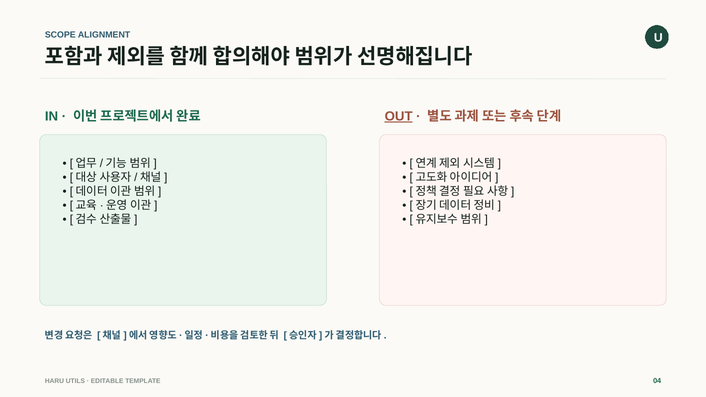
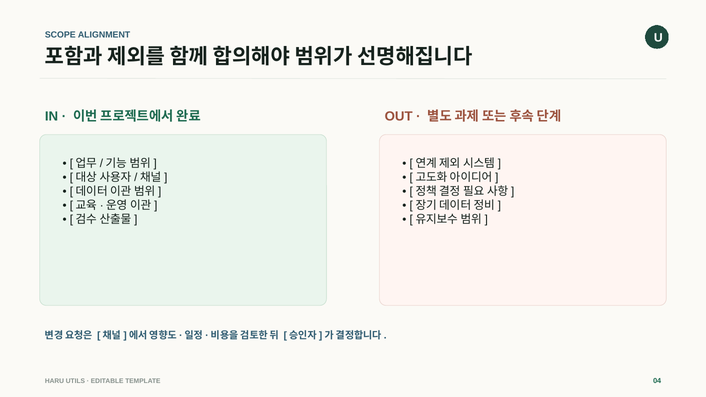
OUT underline: present -> none
